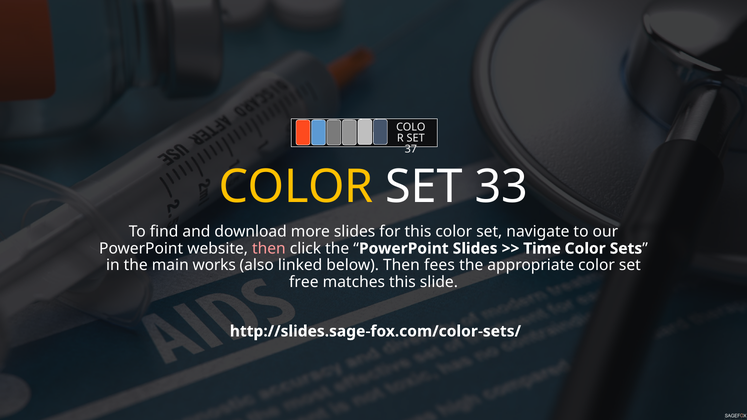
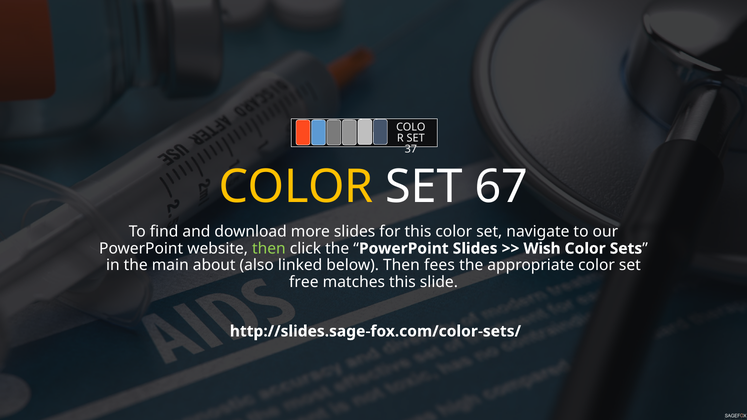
33: 33 -> 67
then at (269, 249) colour: pink -> light green
Time: Time -> Wish
works: works -> about
